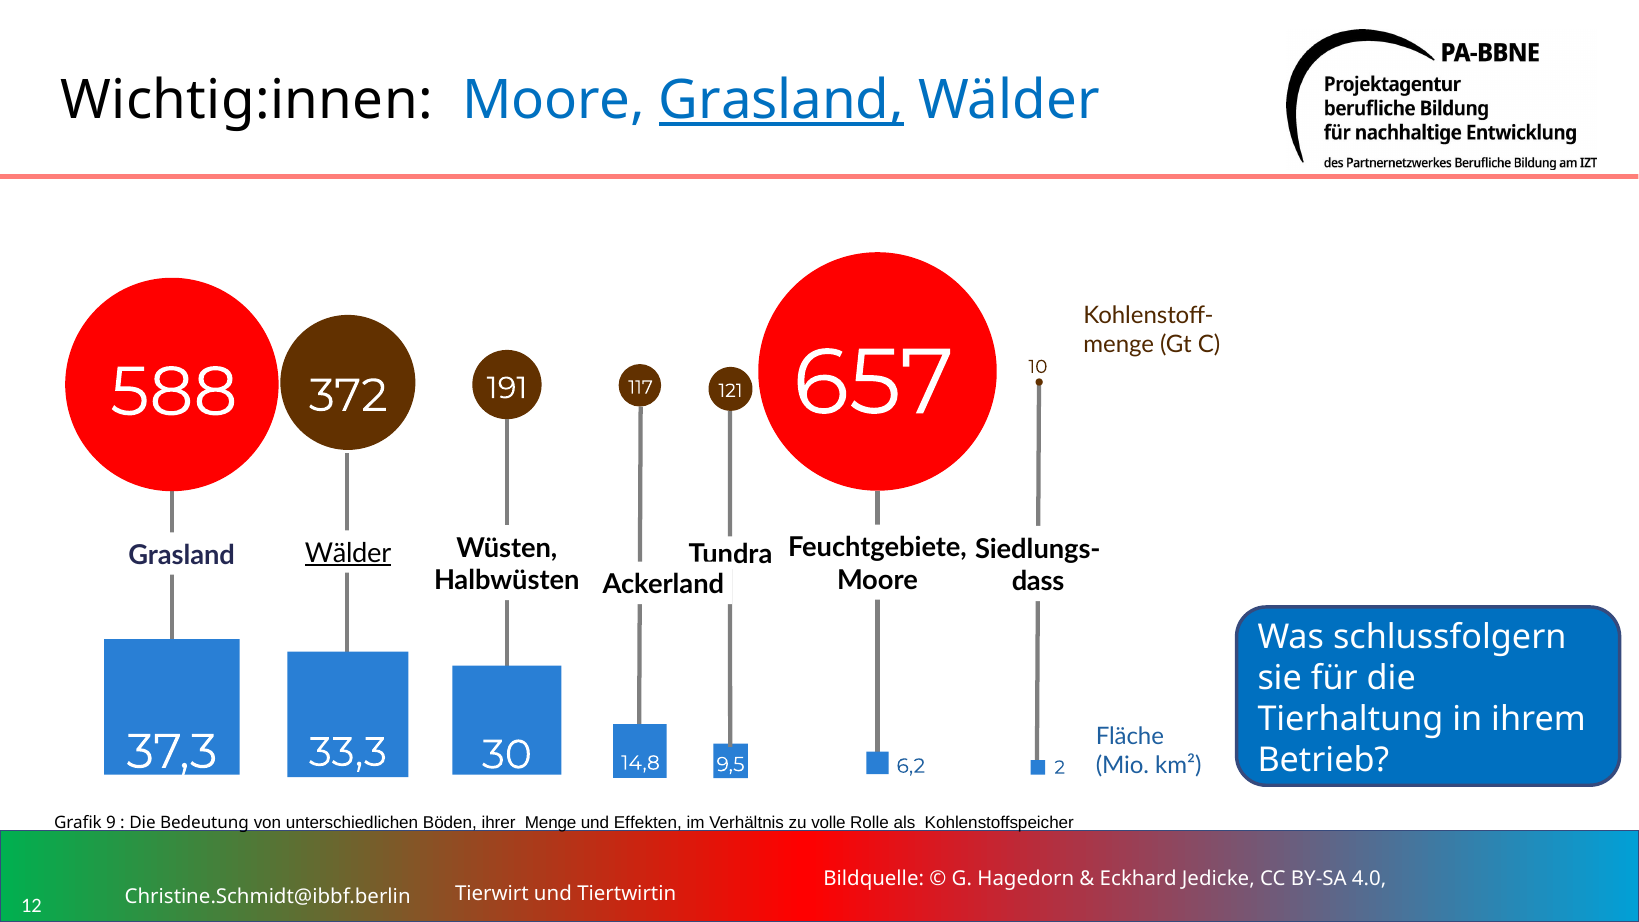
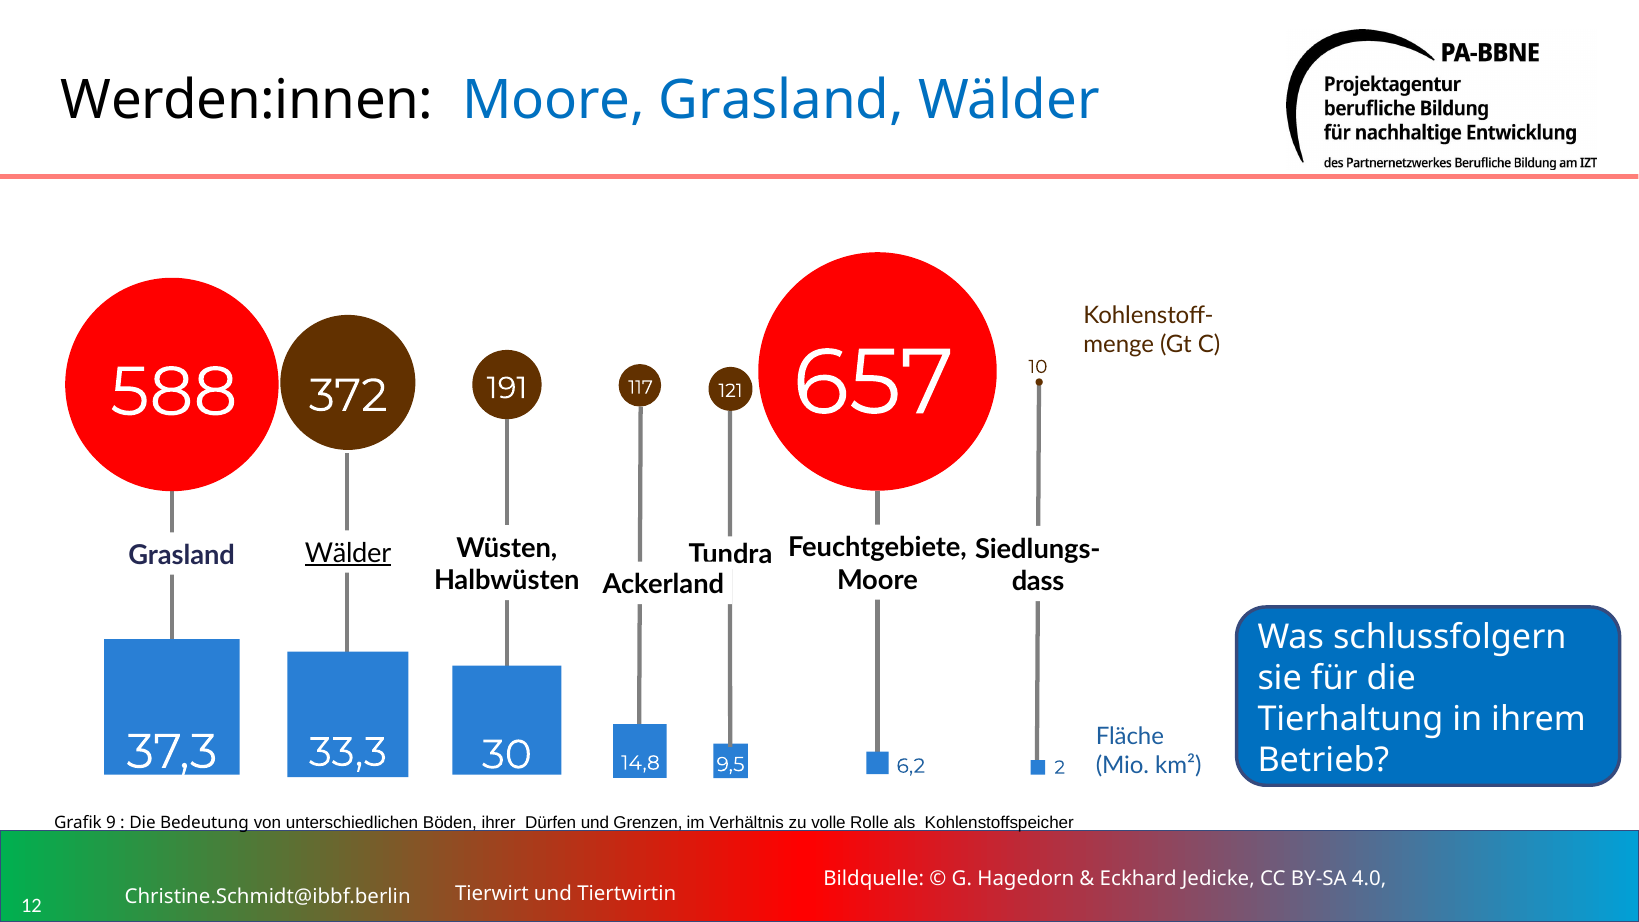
Wichtig:innen: Wichtig:innen -> Werden:innen
Grasland at (781, 101) underline: present -> none
ihrer Menge: Menge -> Dürfen
Effekten: Effekten -> Grenzen
